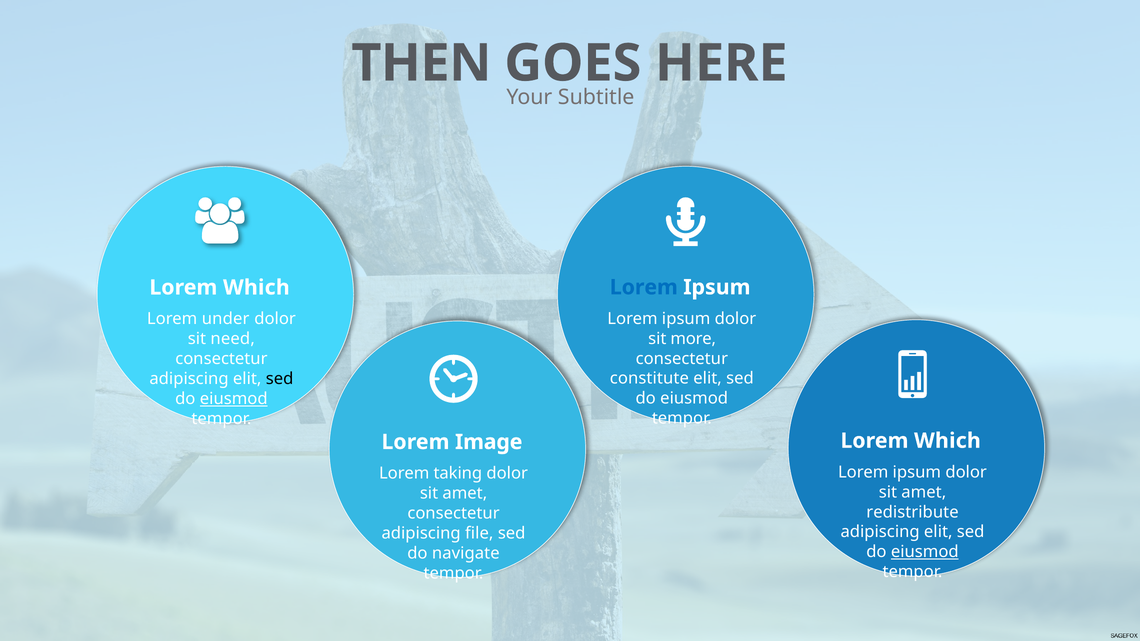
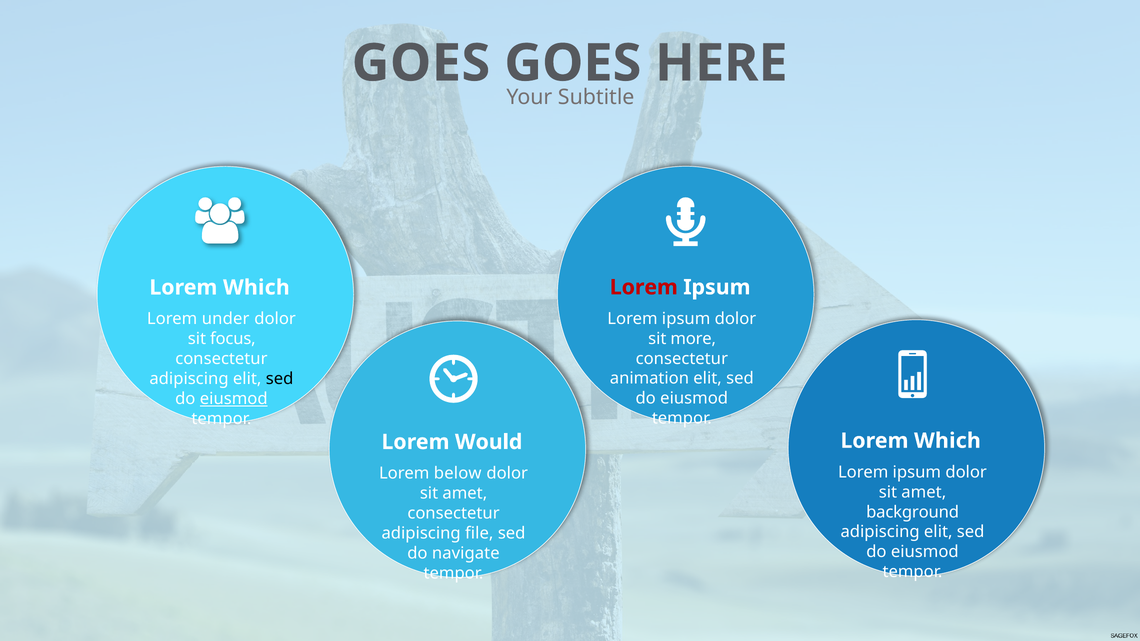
THEN at (421, 63): THEN -> GOES
Lorem at (644, 287) colour: blue -> red
need: need -> focus
constitute: constitute -> animation
Image: Image -> Would
taking: taking -> below
redistribute: redistribute -> background
eiusmod at (925, 552) underline: present -> none
